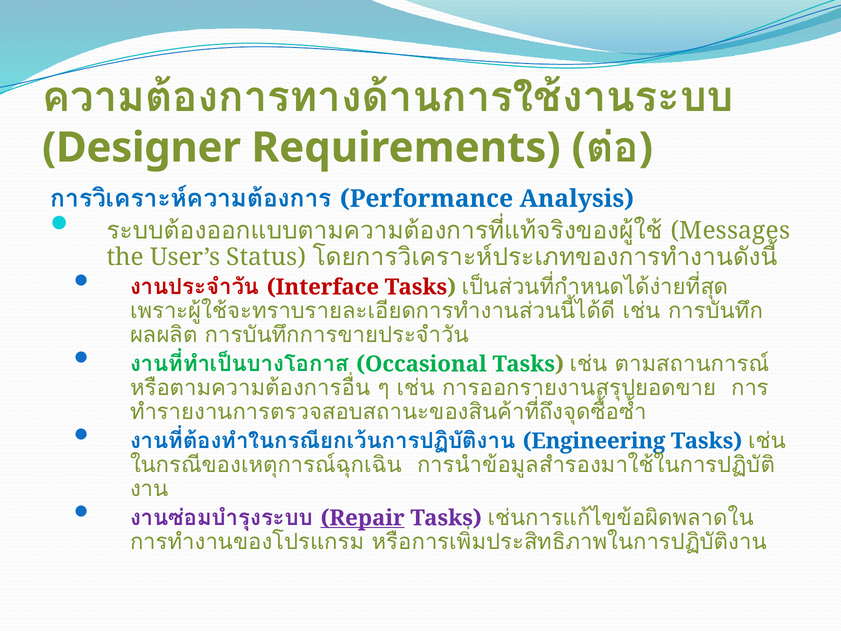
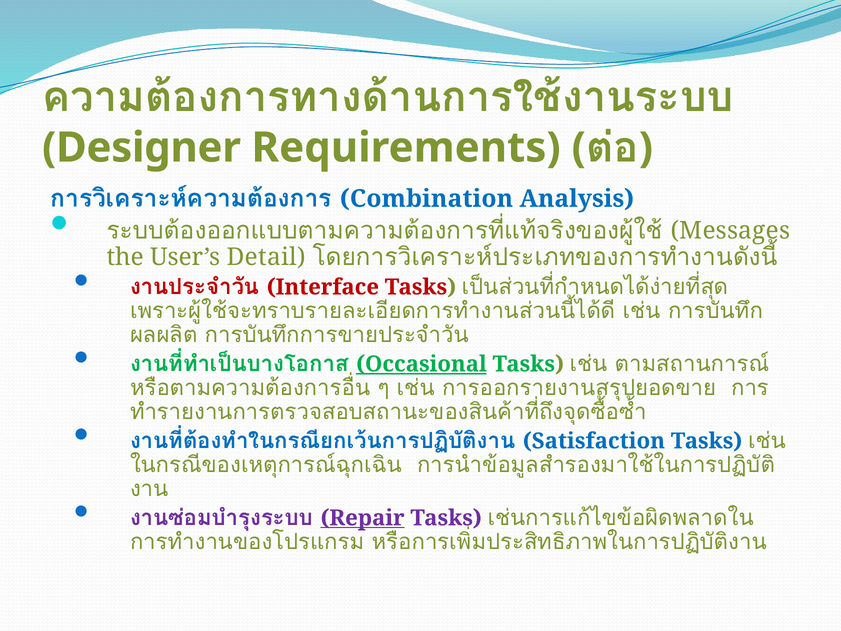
Performance: Performance -> Combination
Status: Status -> Detail
Occasional underline: none -> present
Engineering: Engineering -> Satisfaction
